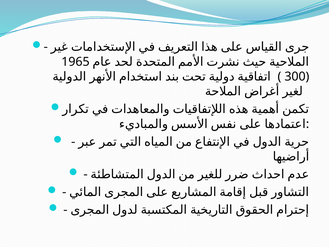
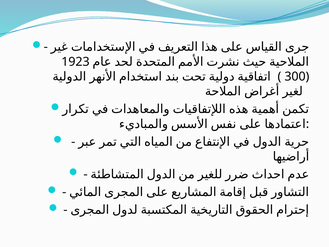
1965: 1965 -> 1923
